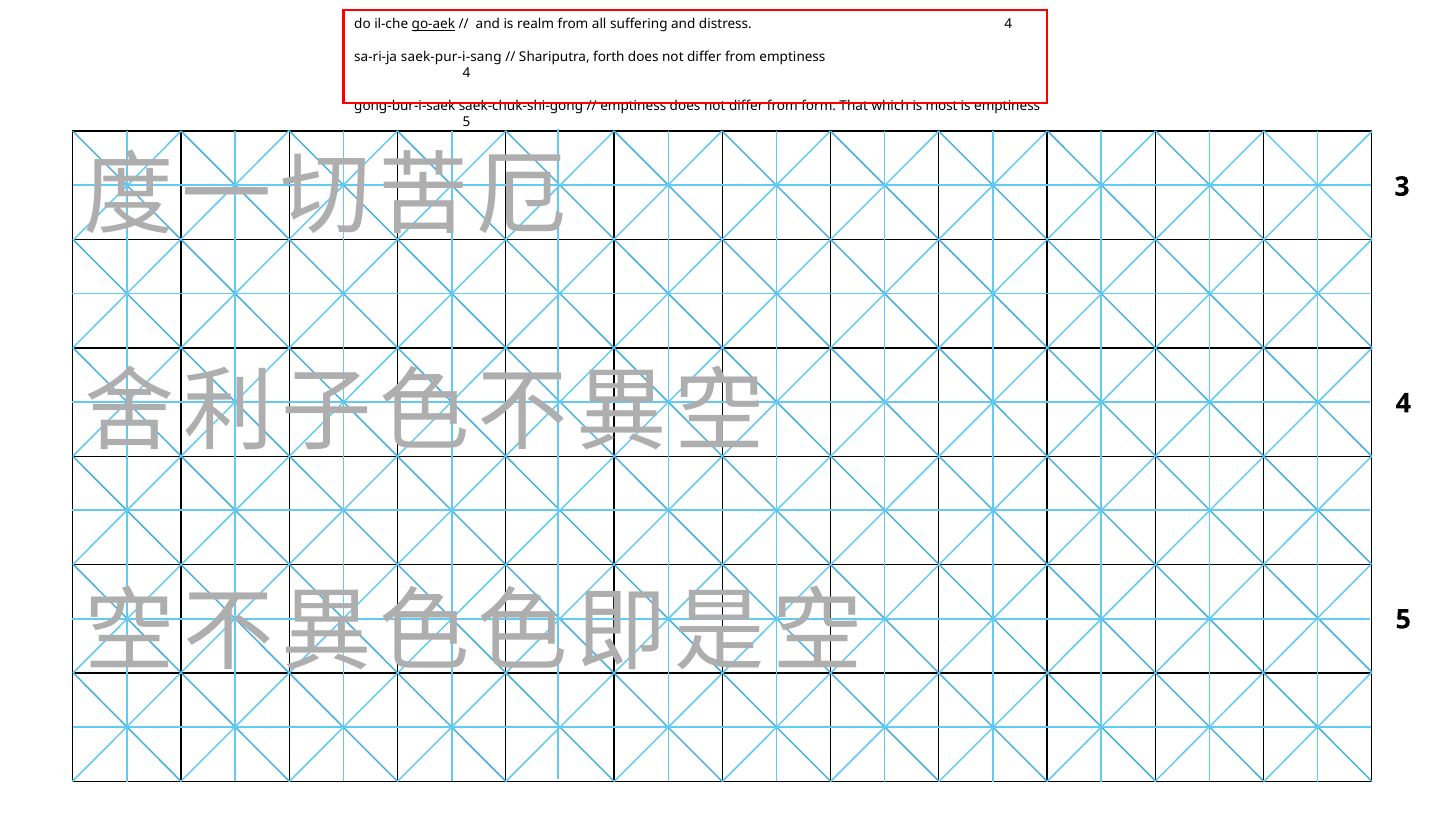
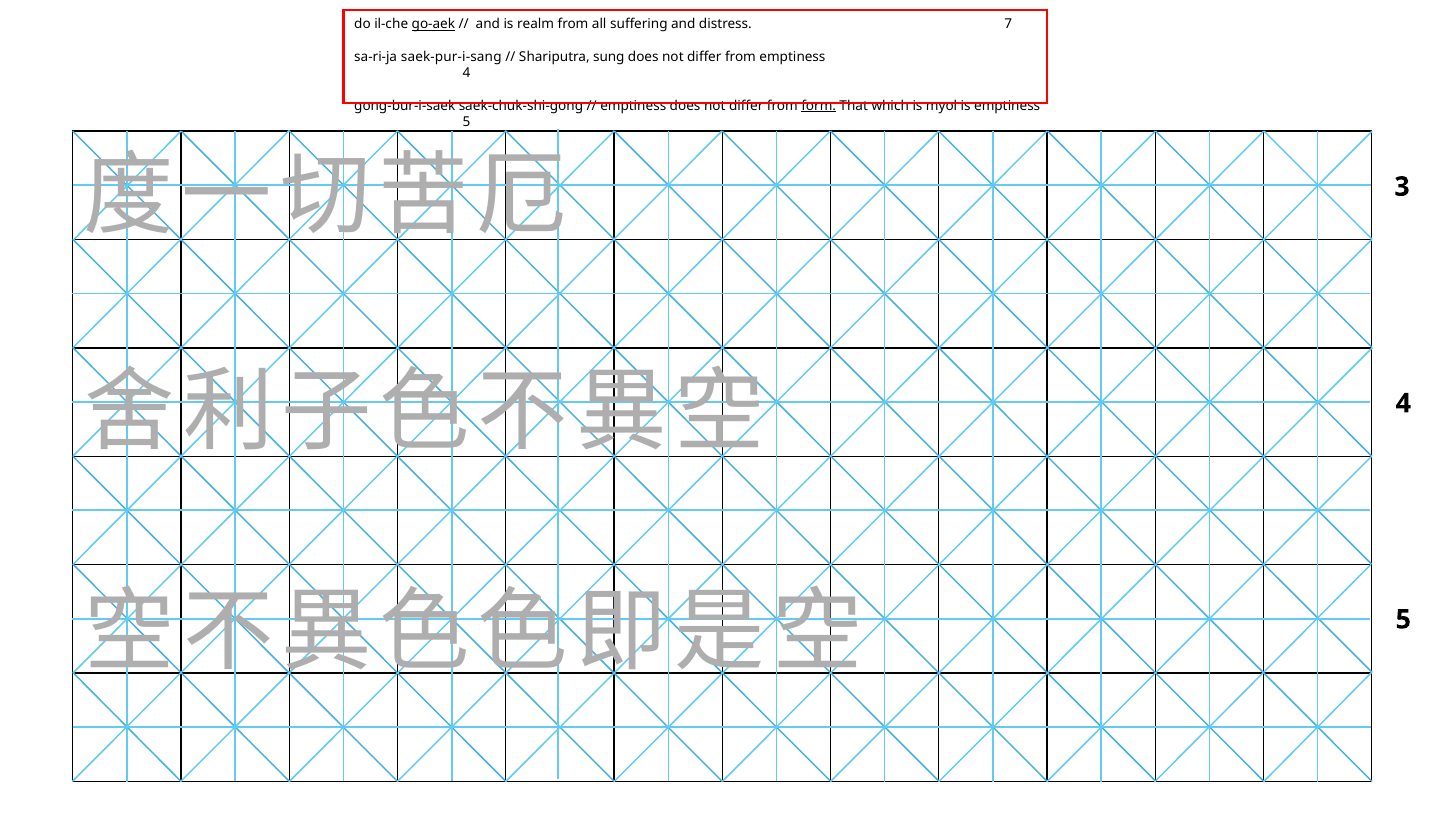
distress 4: 4 -> 7
forth: forth -> sung
form underline: none -> present
most: most -> myol
